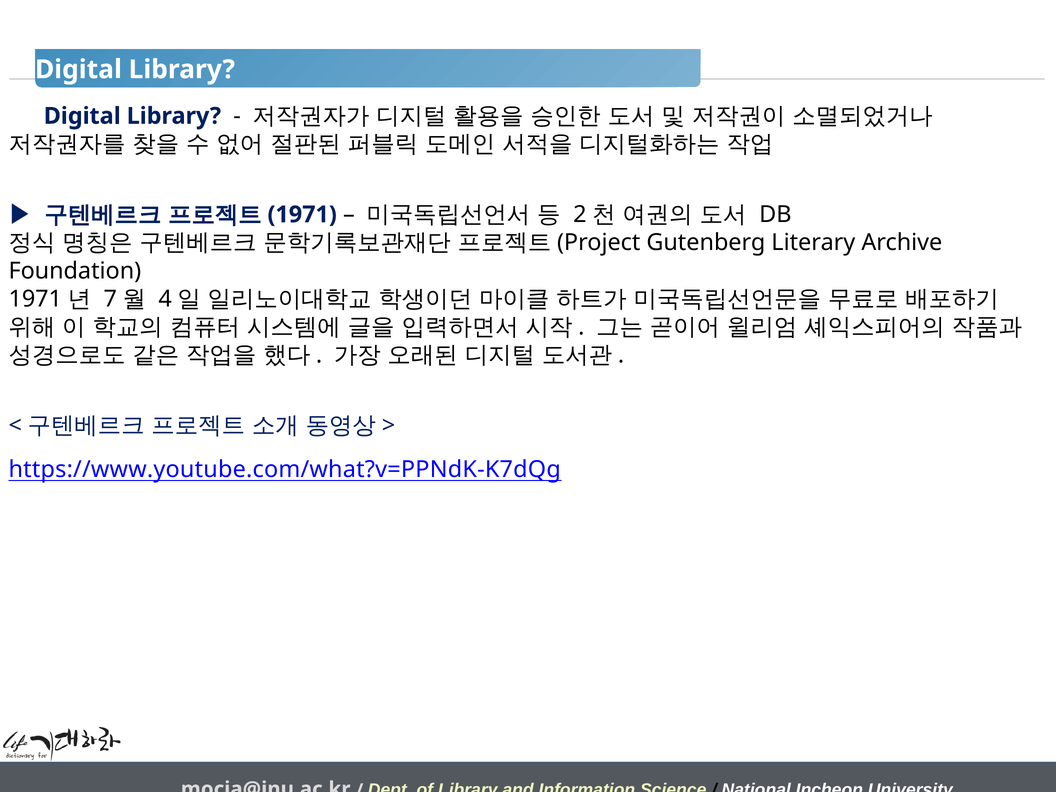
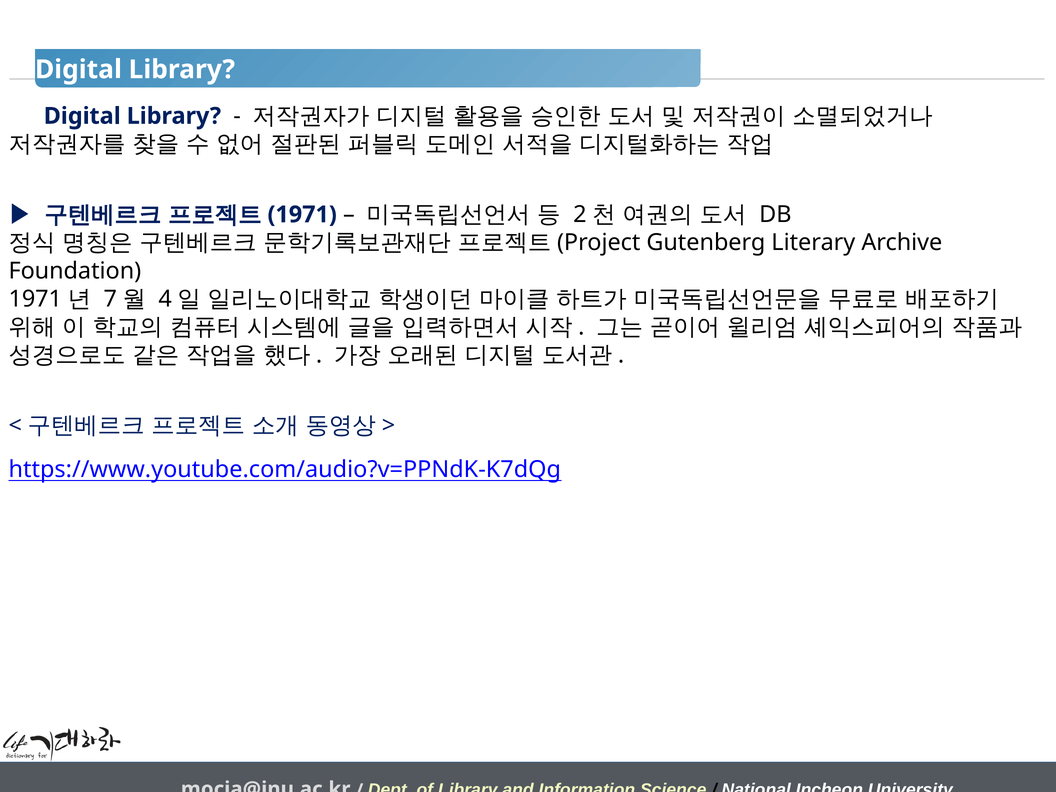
https://www.youtube.com/what?v=PPNdK-K7dQg: https://www.youtube.com/what?v=PPNdK-K7dQg -> https://www.youtube.com/audio?v=PPNdK-K7dQg
